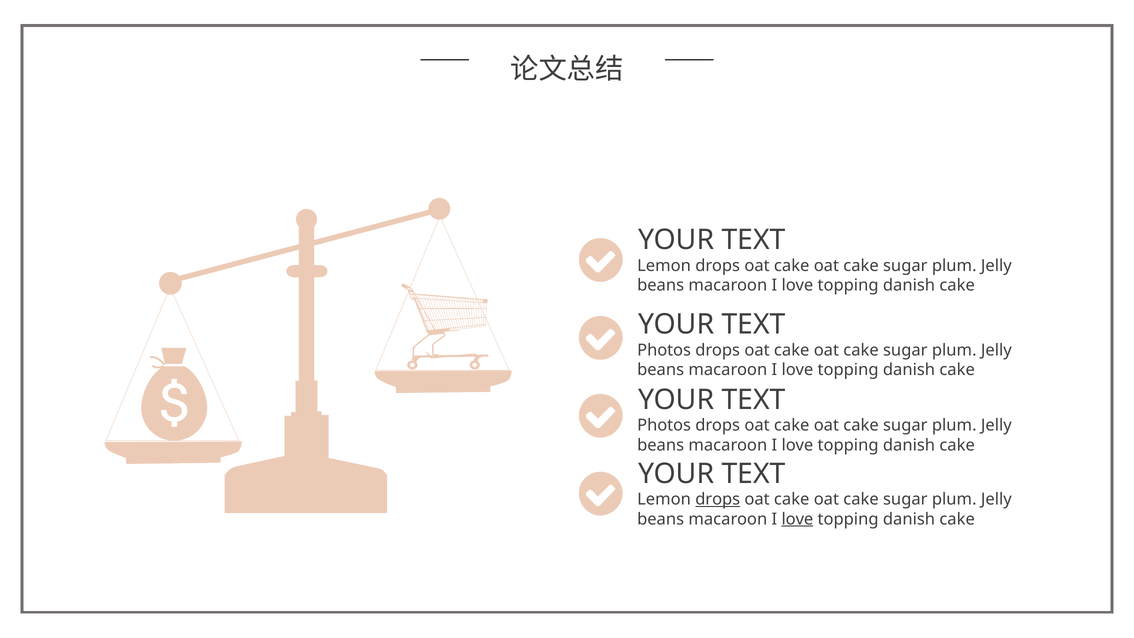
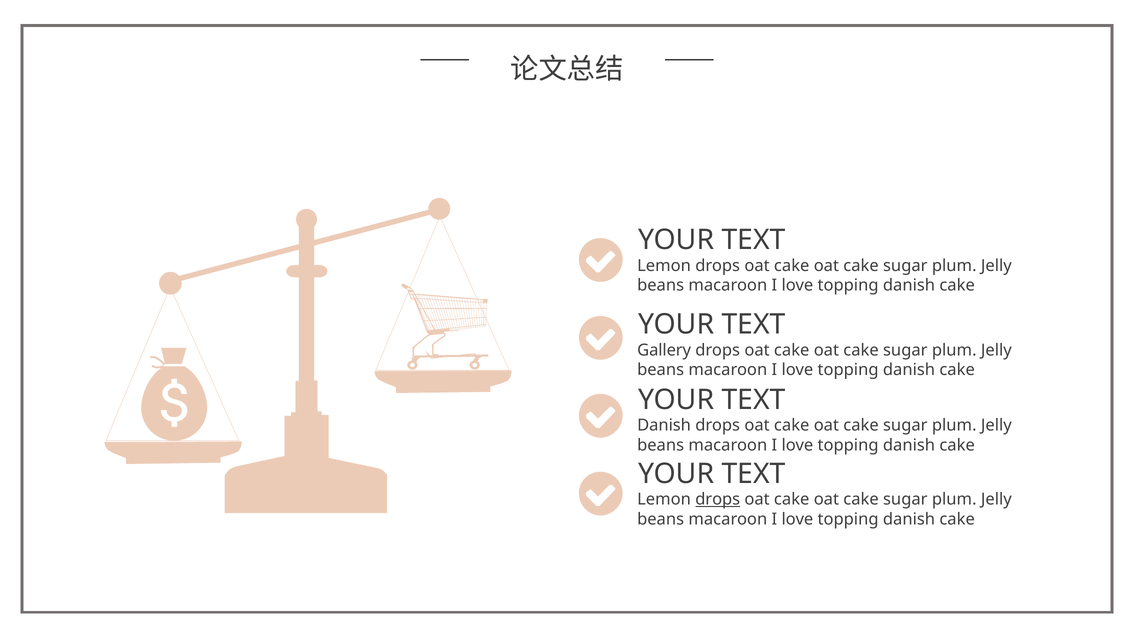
Photos at (664, 350): Photos -> Gallery
Photos at (664, 425): Photos -> Danish
love at (797, 519) underline: present -> none
